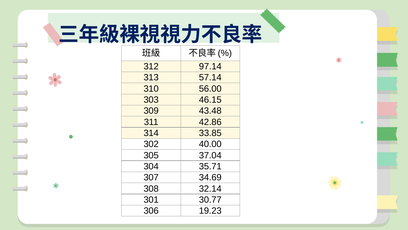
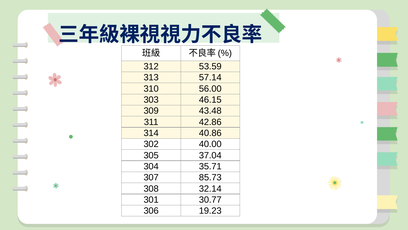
97.14: 97.14 -> 53.59
33.85: 33.85 -> 40.86
34.69: 34.69 -> 85.73
